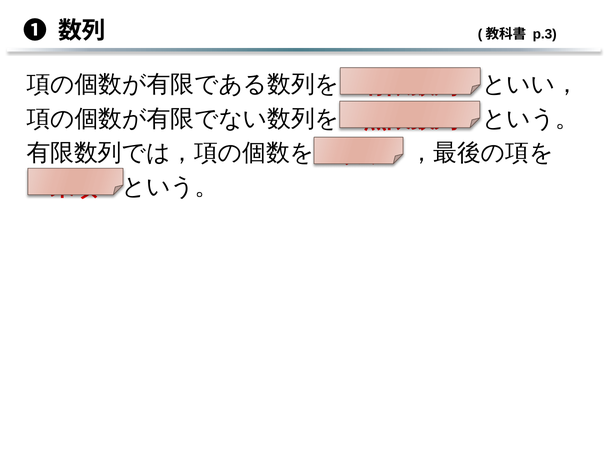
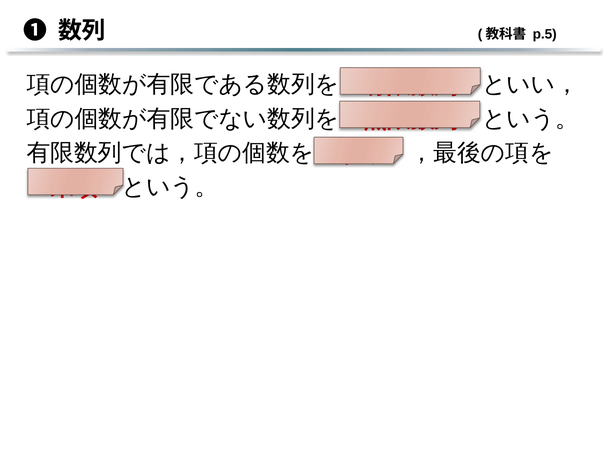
p.3: p.3 -> p.5
